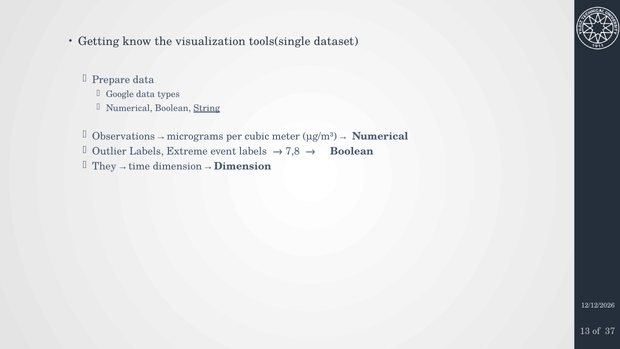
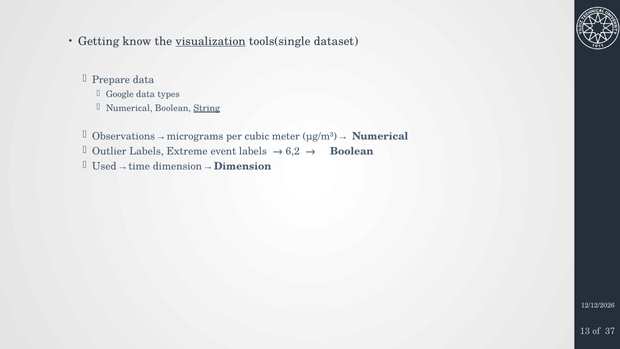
visualization underline: none -> present
7,8: 7,8 -> 6,2
They: They -> Used
